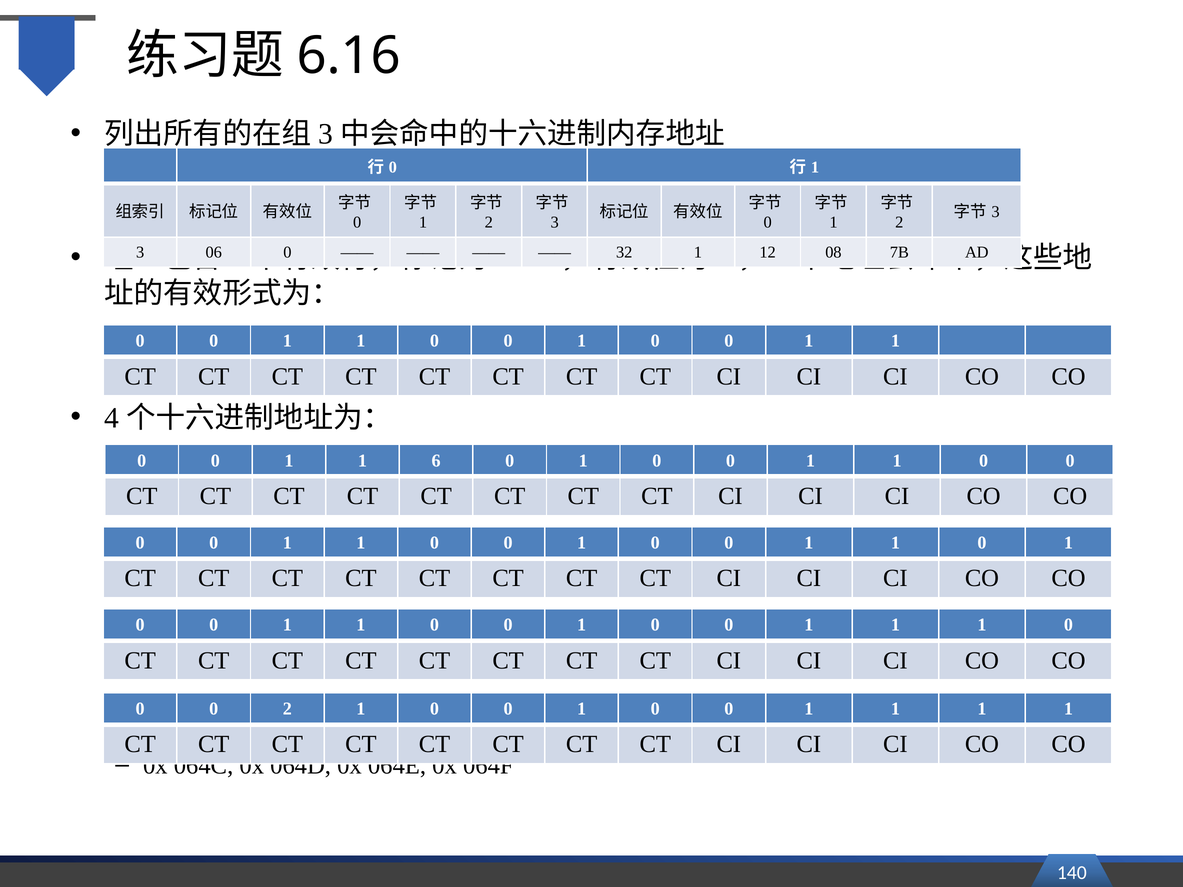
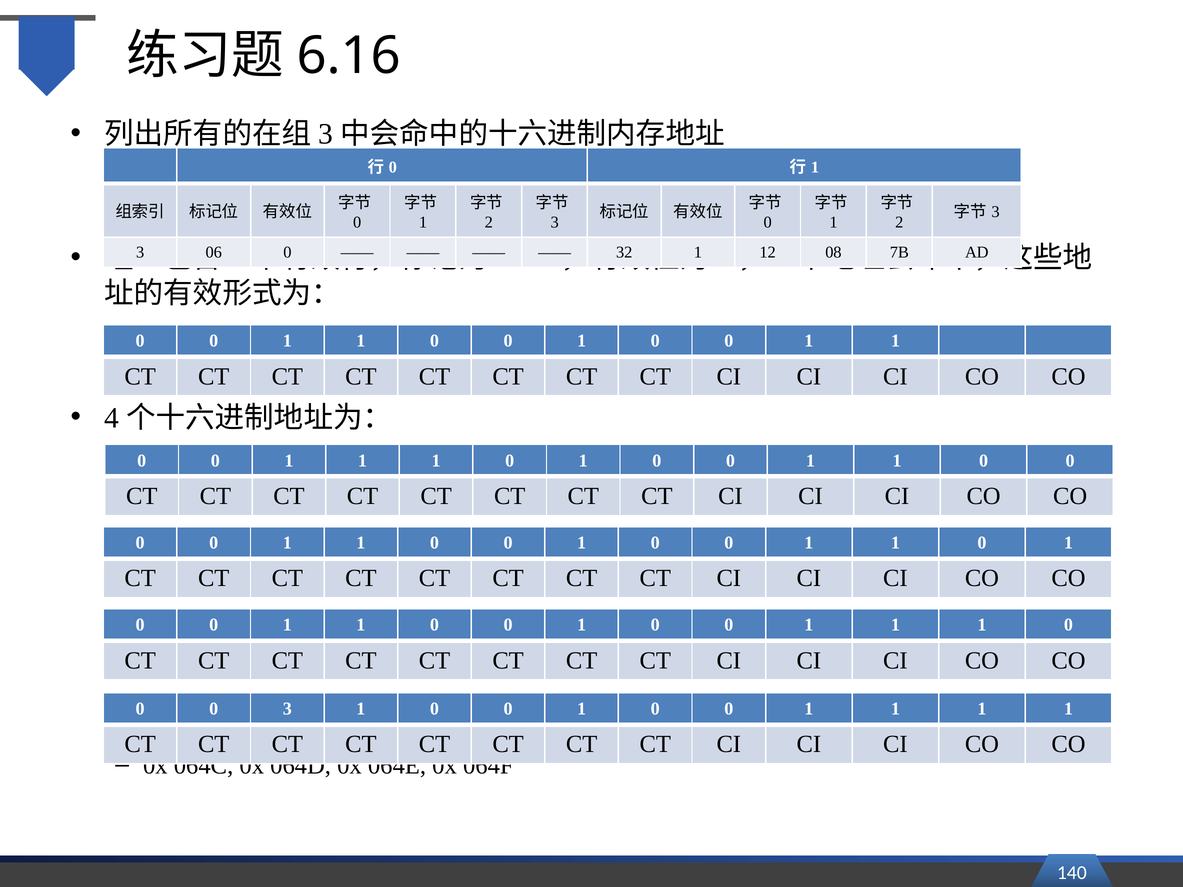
6 at (436, 461): 6 -> 1
0 2: 2 -> 3
